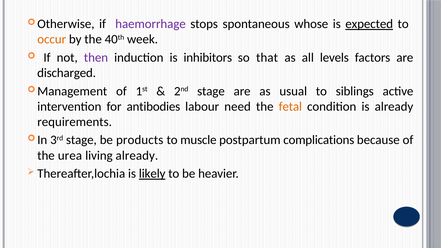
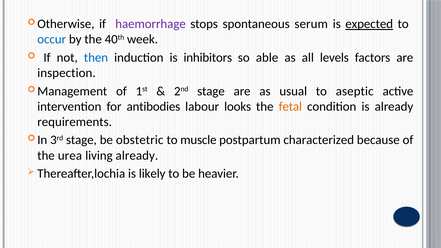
whose: whose -> serum
occur colour: orange -> blue
then colour: purple -> blue
that: that -> able
discharged: discharged -> inspection
siblings: siblings -> aseptic
need: need -> looks
products: products -> obstetric
complications: complications -> characterized
likely underline: present -> none
